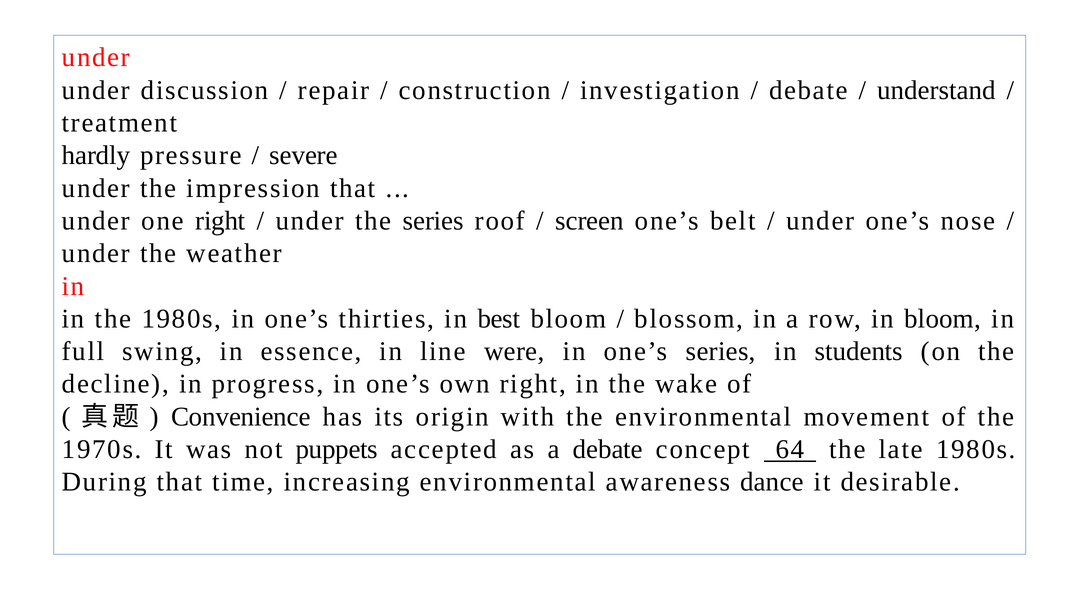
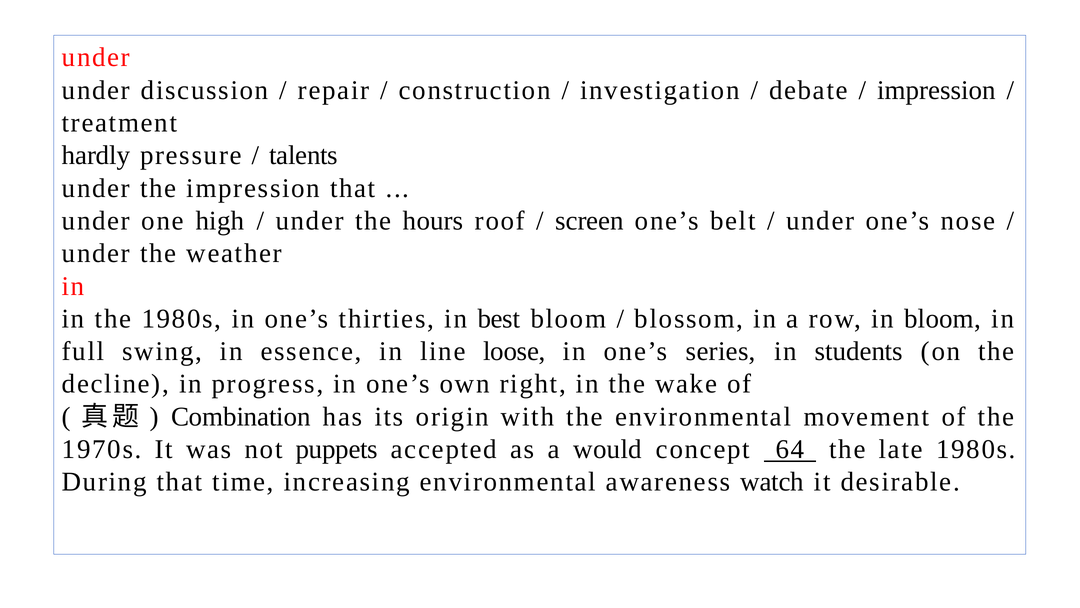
understand at (936, 90): understand -> impression
severe: severe -> talents
one right: right -> high
the series: series -> hours
were: were -> loose
Convenience: Convenience -> Combination
a debate: debate -> would
dance: dance -> watch
